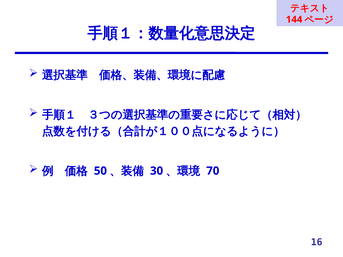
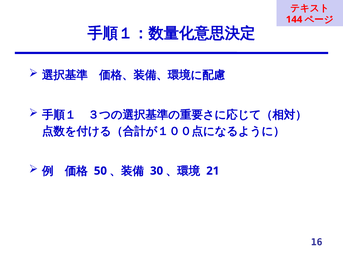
70: 70 -> 21
